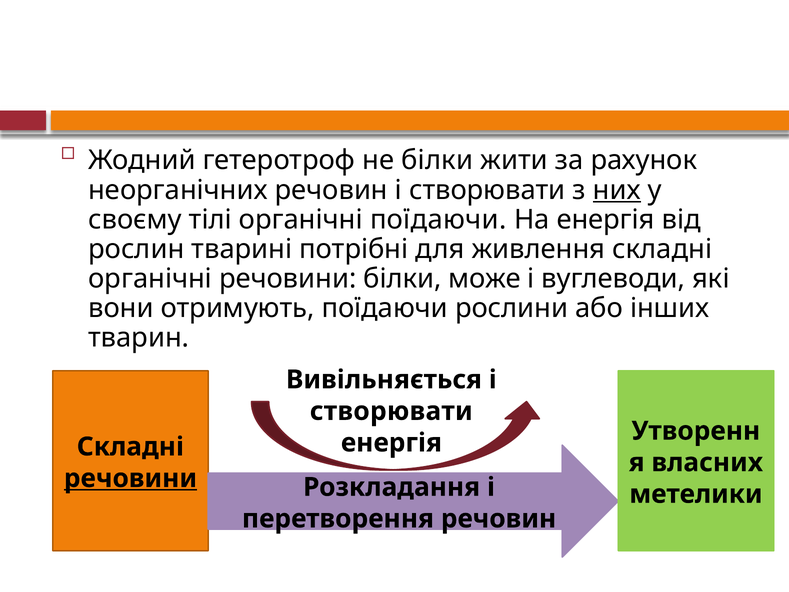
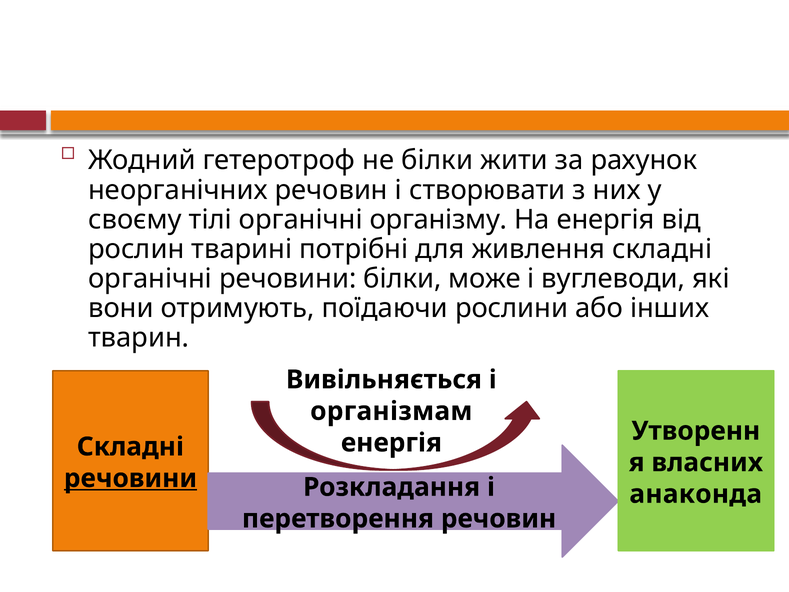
них underline: present -> none
органічні поїдаючи: поїдаючи -> організму
створювати at (391, 411): створювати -> організмам
метелики: метелики -> анаконда
